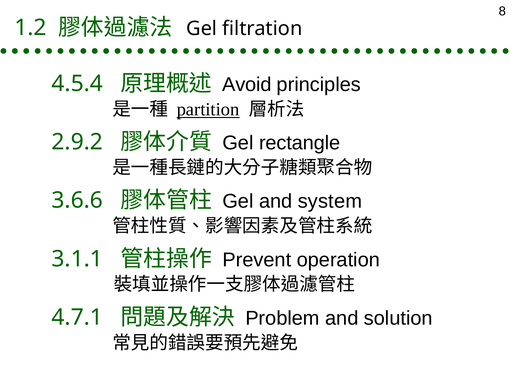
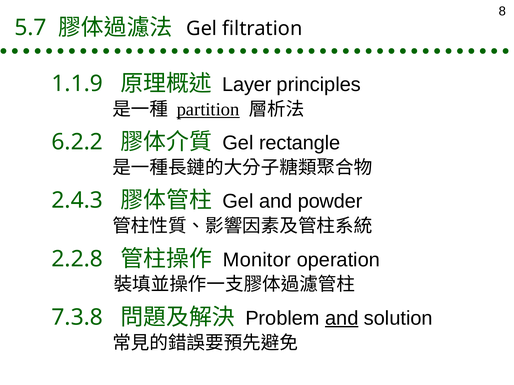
1.2: 1.2 -> 5.7
4.5.4: 4.5.4 -> 1.1.9
Avoid: Avoid -> Layer
2.9.2: 2.9.2 -> 6.2.2
3.6.6: 3.6.6 -> 2.4.3
system: system -> powder
3.1.1: 3.1.1 -> 2.2.8
Prevent: Prevent -> Monitor
4.7.1: 4.7.1 -> 7.3.8
and at (342, 319) underline: none -> present
